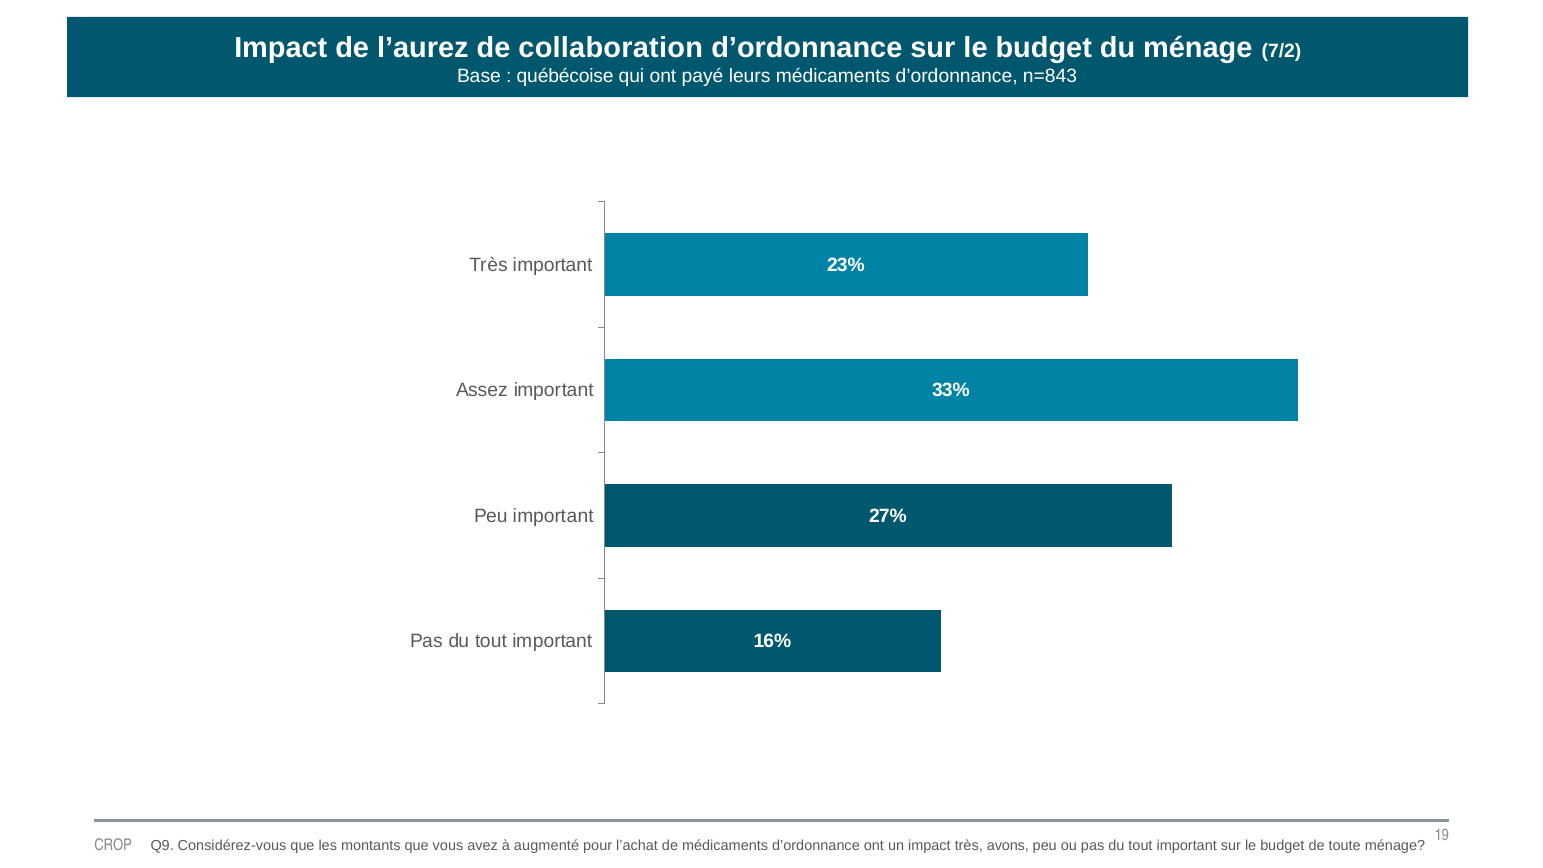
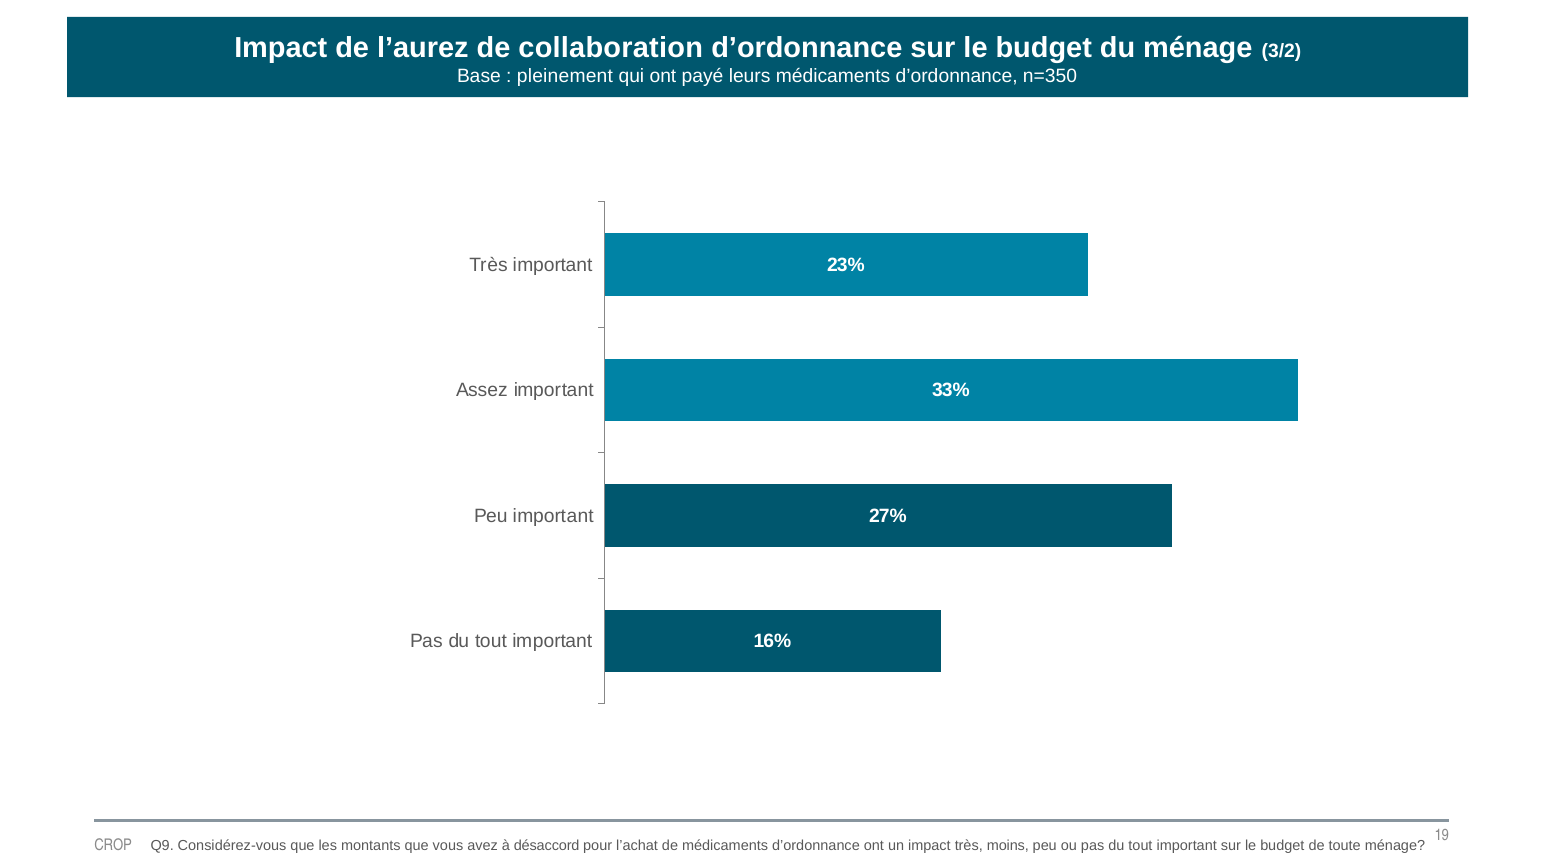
7/2: 7/2 -> 3/2
québécoise: québécoise -> pleinement
n=843: n=843 -> n=350
augmenté: augmenté -> désaccord
avons: avons -> moins
